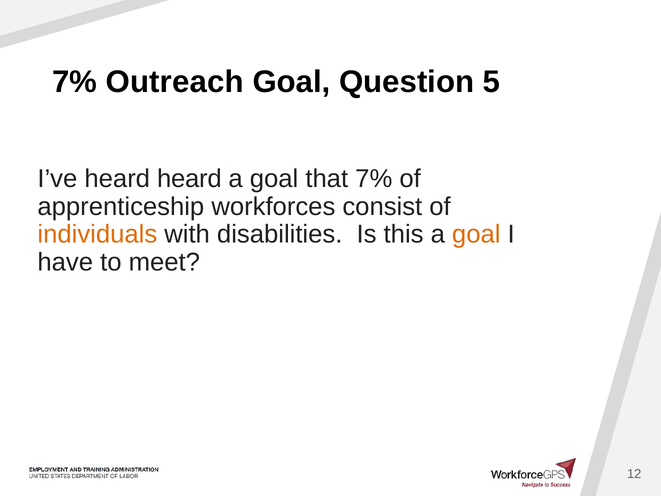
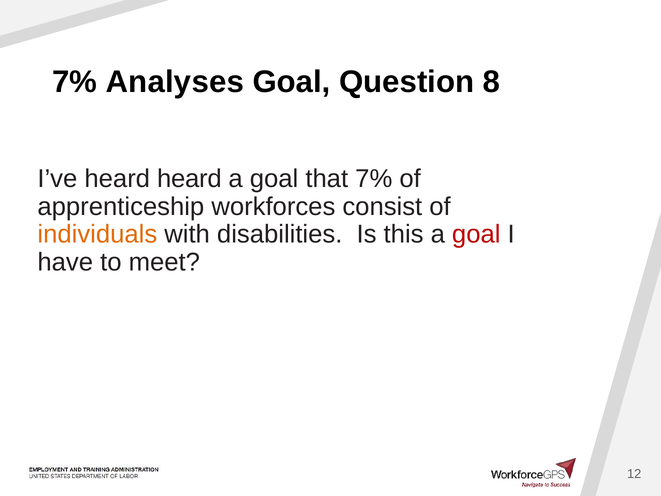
Outreach: Outreach -> Analyses
5: 5 -> 8
goal at (476, 234) colour: orange -> red
